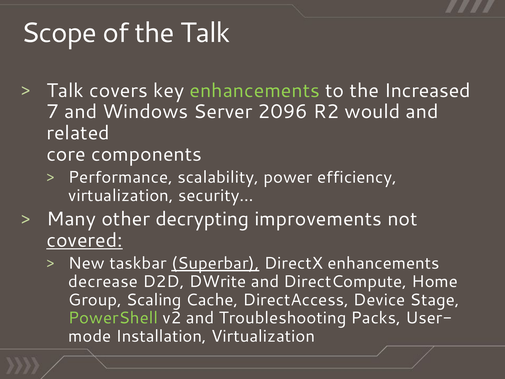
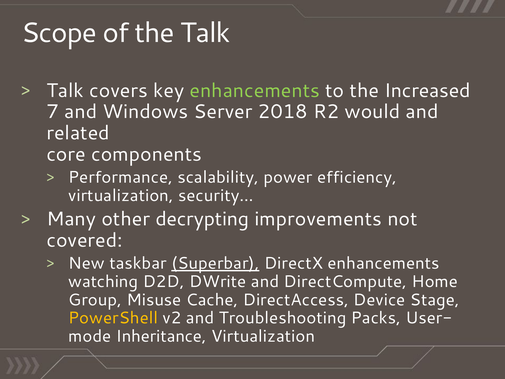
2096: 2096 -> 2018
covered underline: present -> none
decrease: decrease -> watching
Scaling: Scaling -> Misuse
PowerShell colour: light green -> yellow
Installation: Installation -> Inheritance
